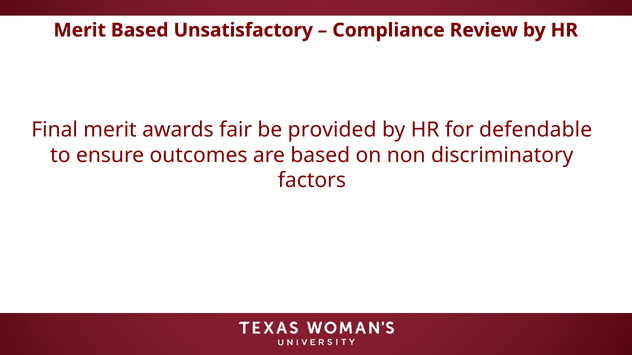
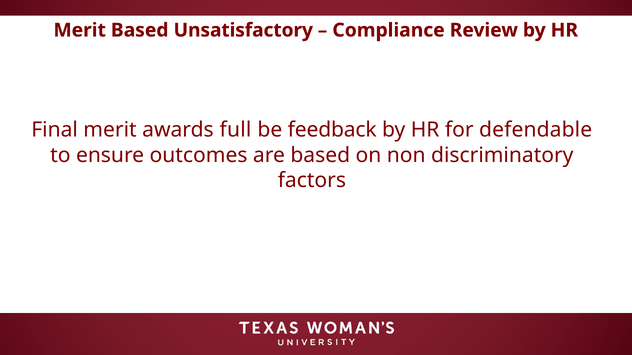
fair: fair -> full
provided: provided -> feedback
